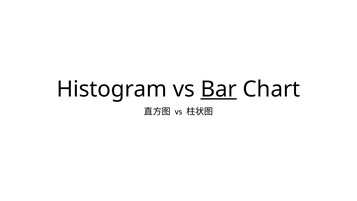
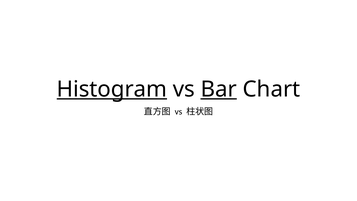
Histogram underline: none -> present
